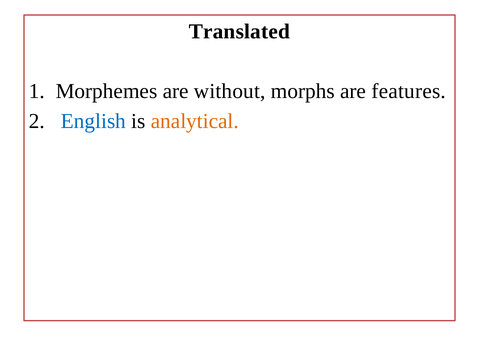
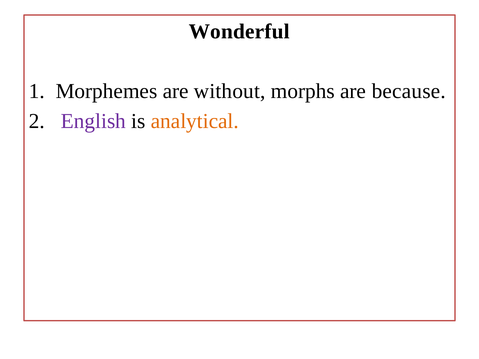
Translated: Translated -> Wonderful
features: features -> because
English colour: blue -> purple
